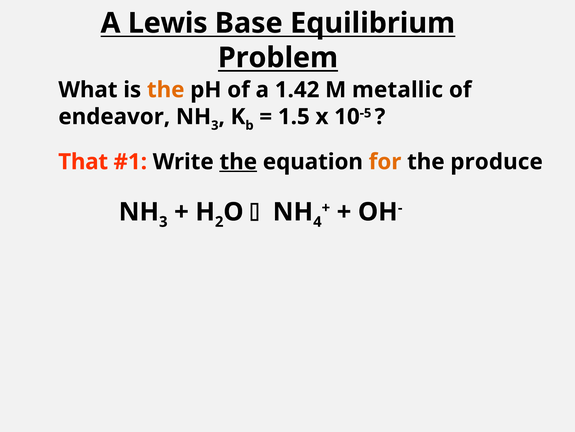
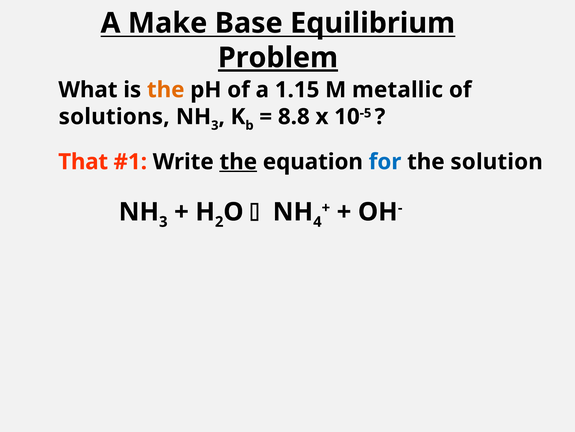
Lewis: Lewis -> Make
Problem underline: none -> present
1.42: 1.42 -> 1.15
endeavor: endeavor -> solutions
1.5: 1.5 -> 8.8
for colour: orange -> blue
produce: produce -> solution
